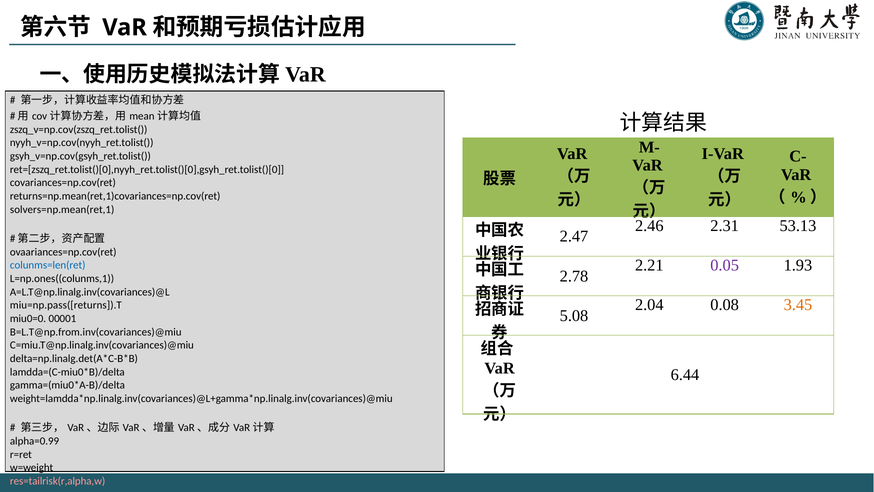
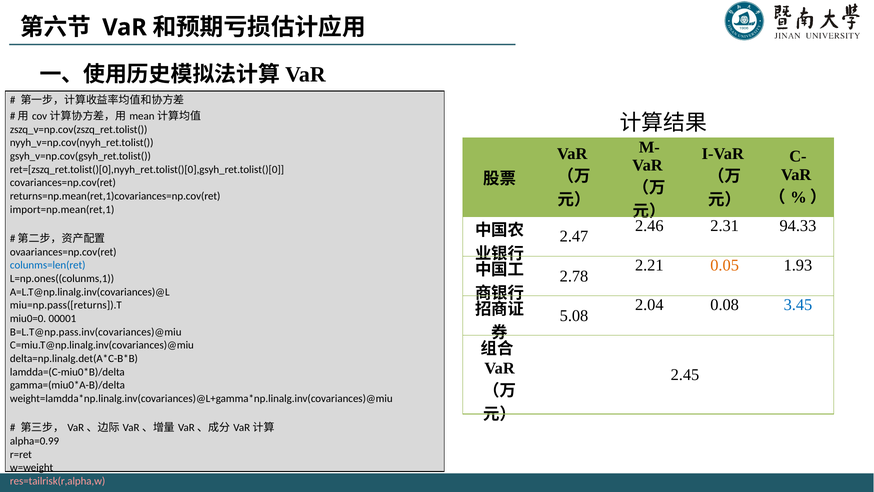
solvers=np.mean(ret,1: solvers=np.mean(ret,1 -> import=np.mean(ret,1
53.13: 53.13 -> 94.33
0.05 colour: purple -> orange
3.45 colour: orange -> blue
B=L.T@np.from.inv(covariances)@miu: B=L.T@np.from.inv(covariances)@miu -> B=L.T@np.pass.inv(covariances)@miu
6.44: 6.44 -> 2.45
